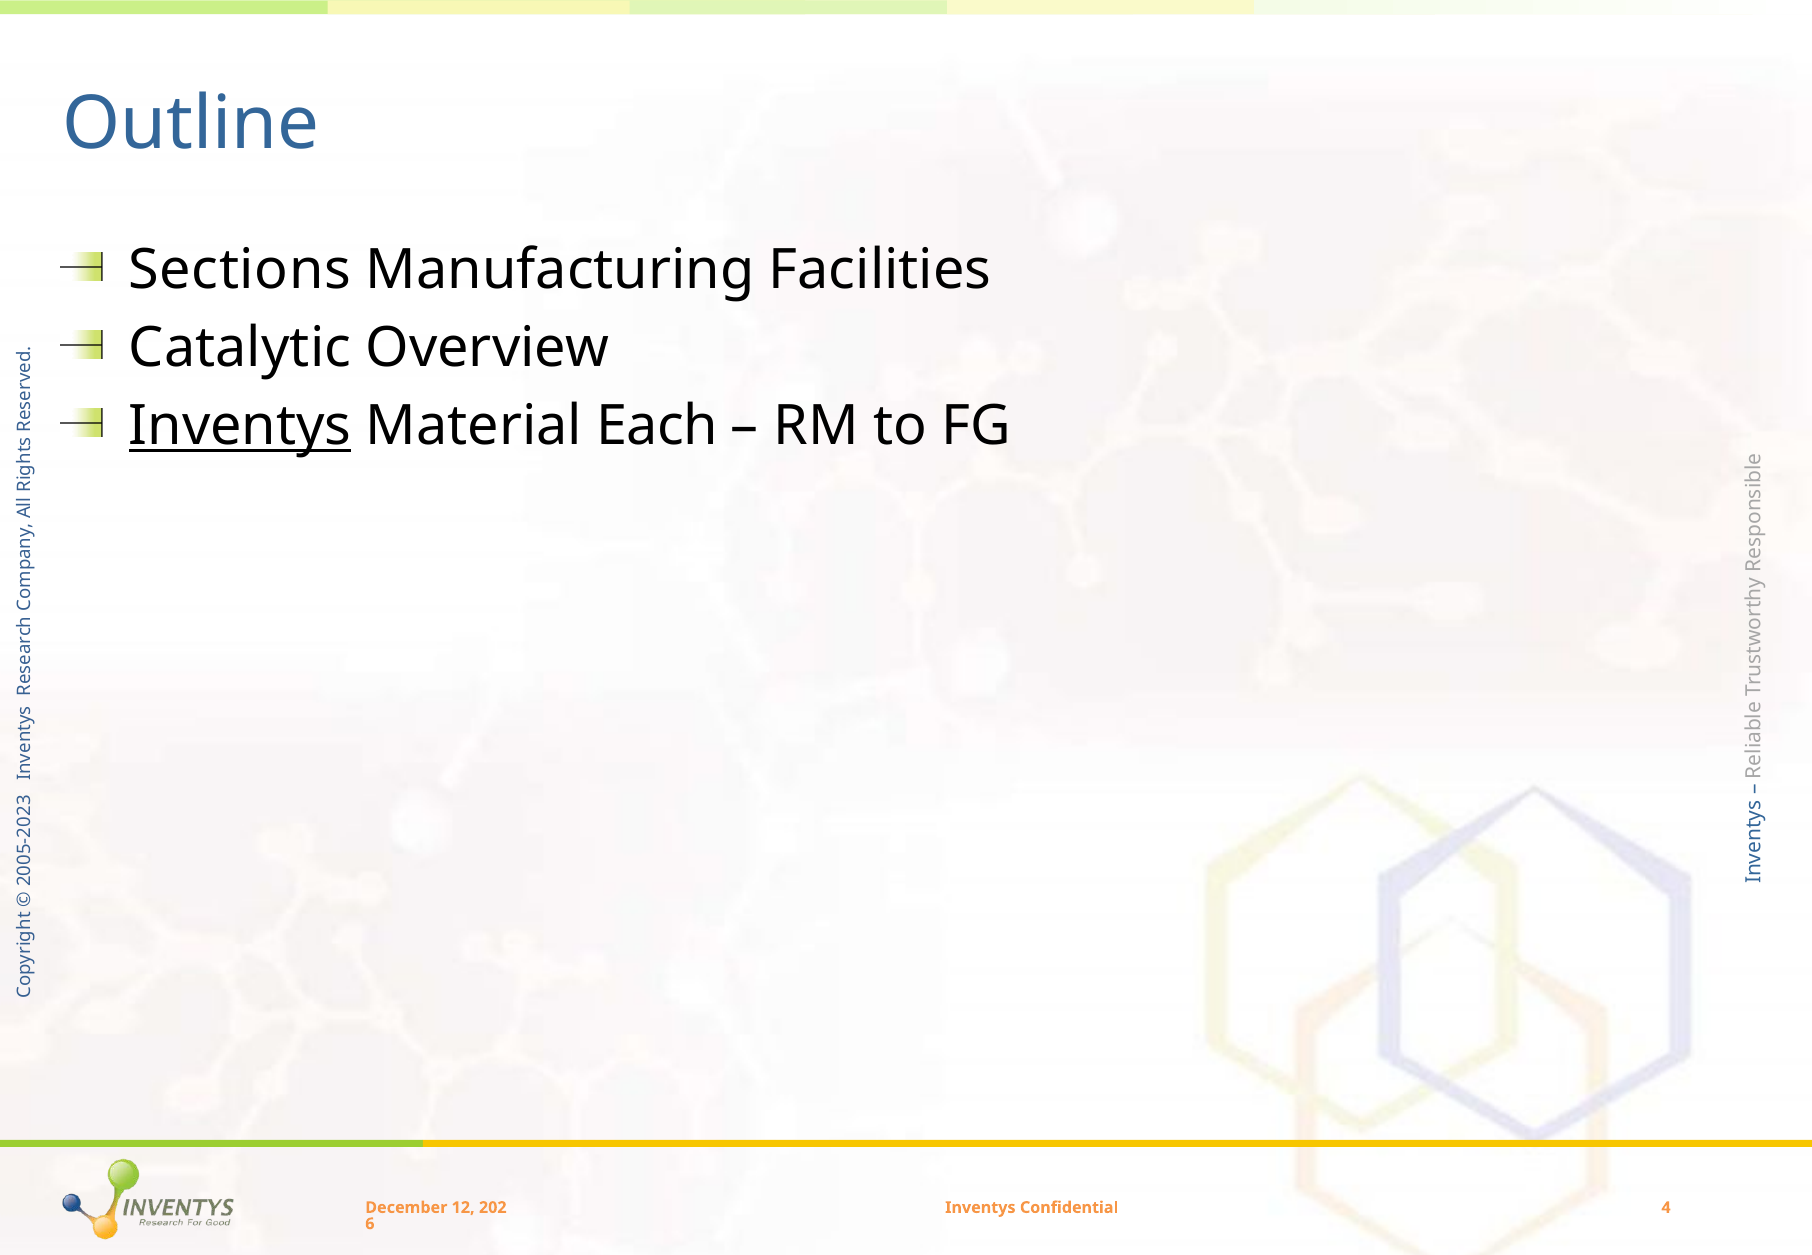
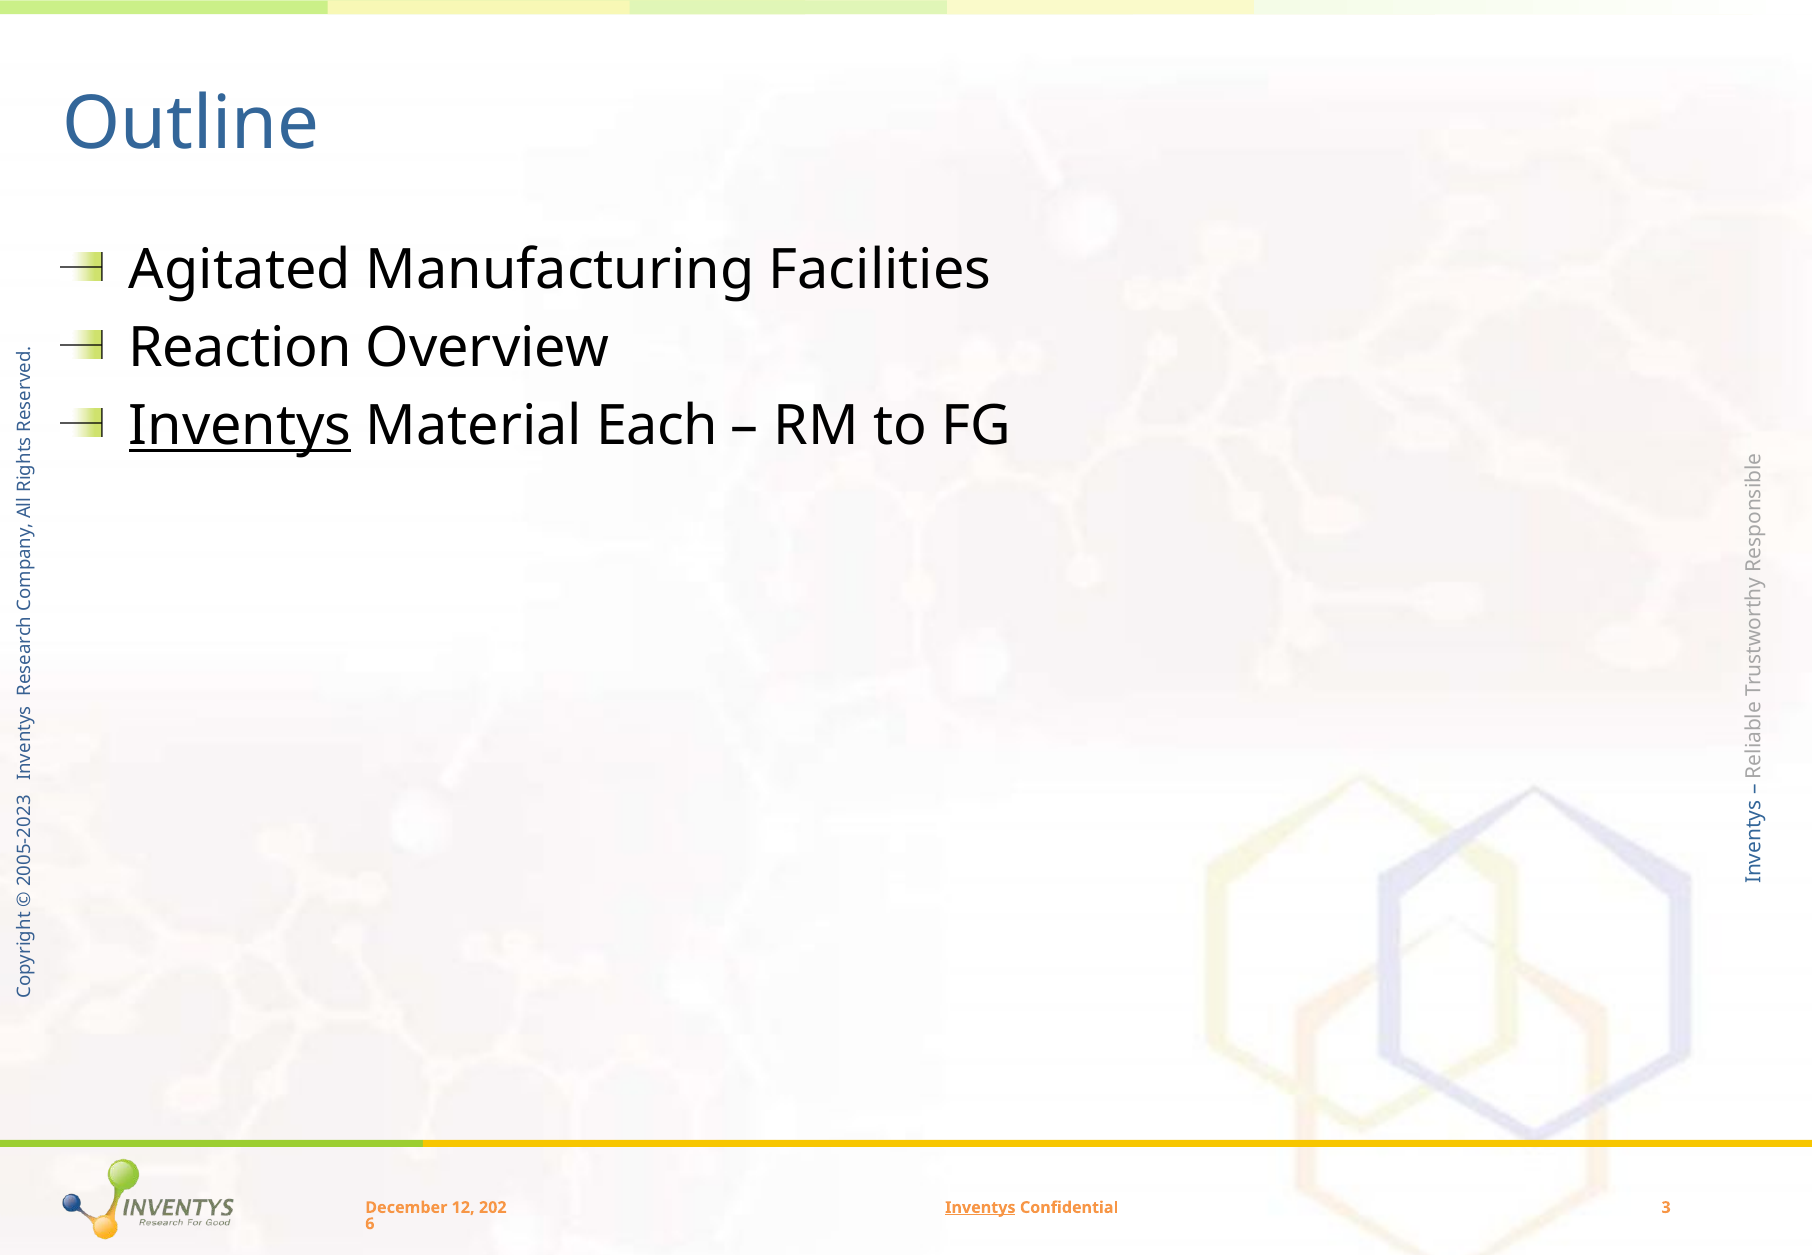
Sections: Sections -> Agitated
Catalytic: Catalytic -> Reaction
Inventys at (980, 1207) underline: none -> present
Confidential 4: 4 -> 3
